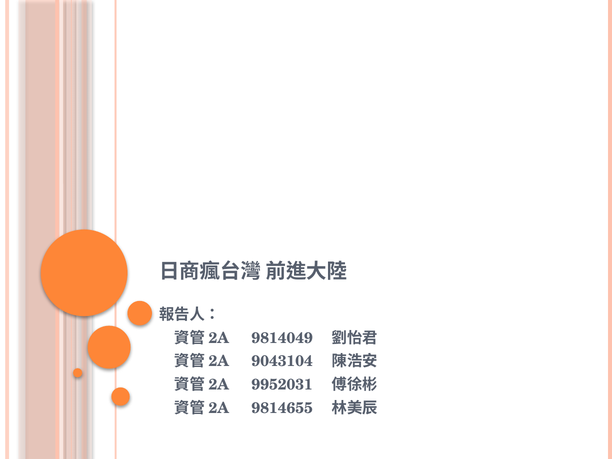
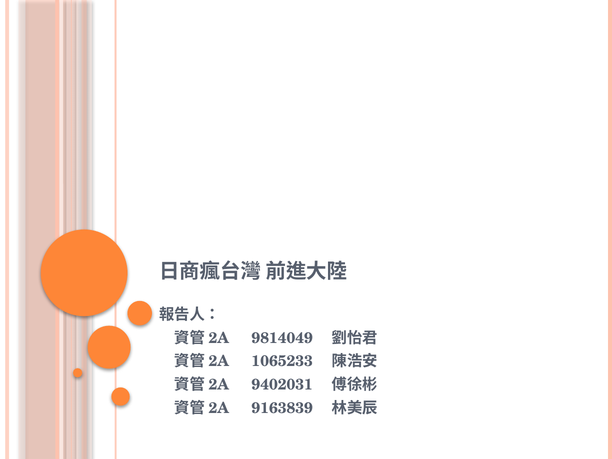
9043104: 9043104 -> 1065233
9952031: 9952031 -> 9402031
9814655: 9814655 -> 9163839
